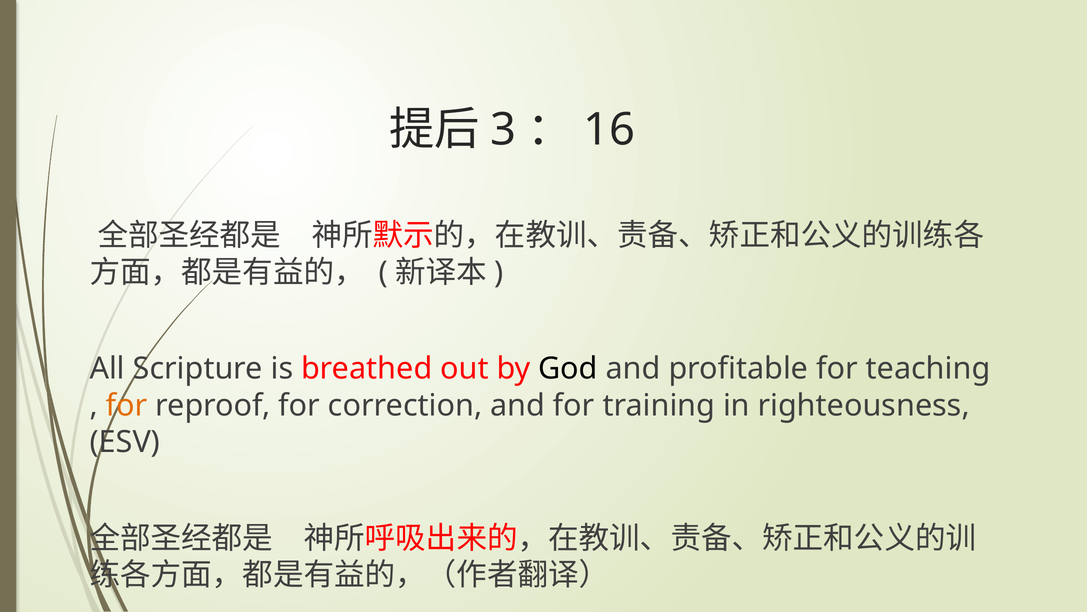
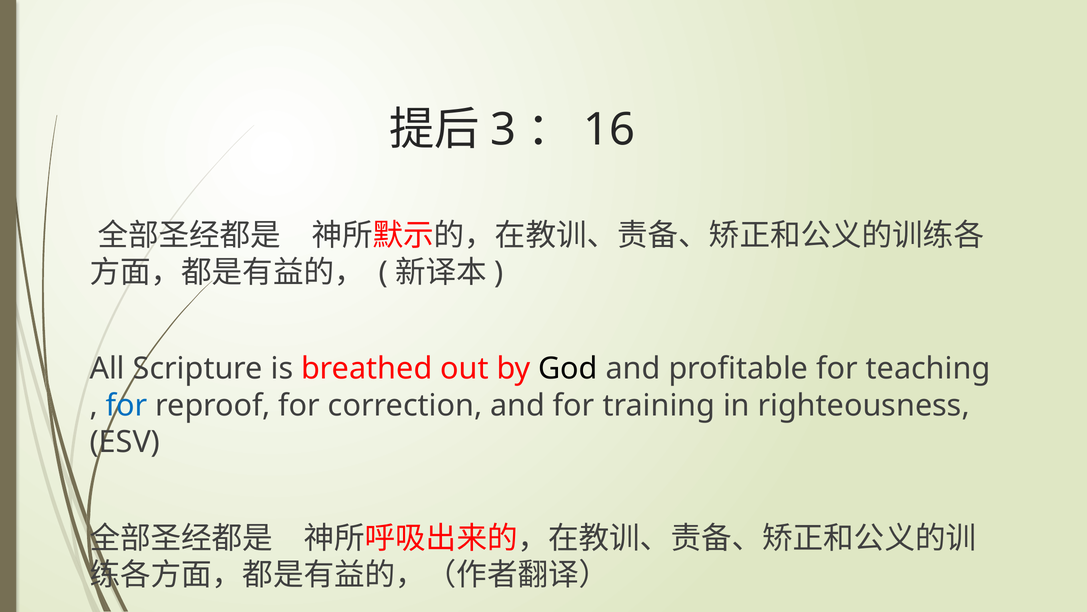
for at (127, 405) colour: orange -> blue
